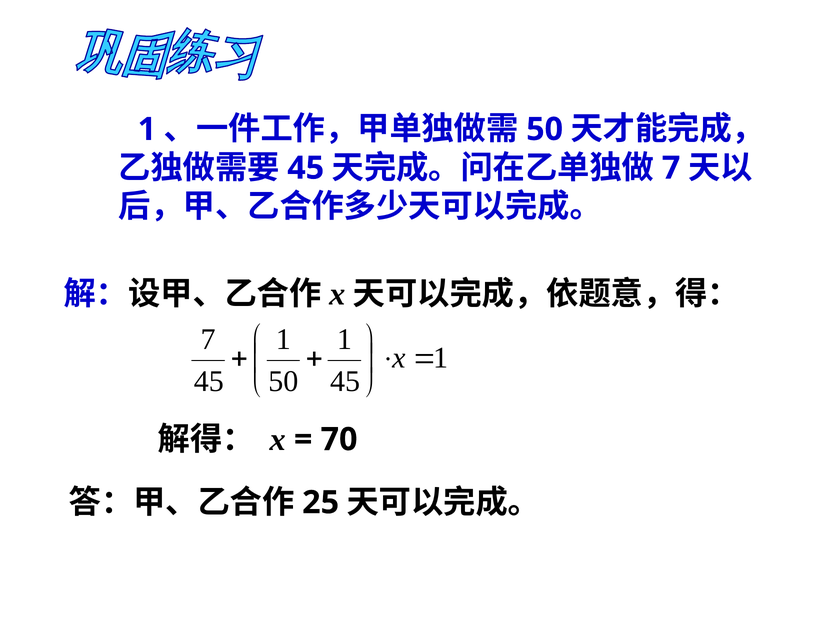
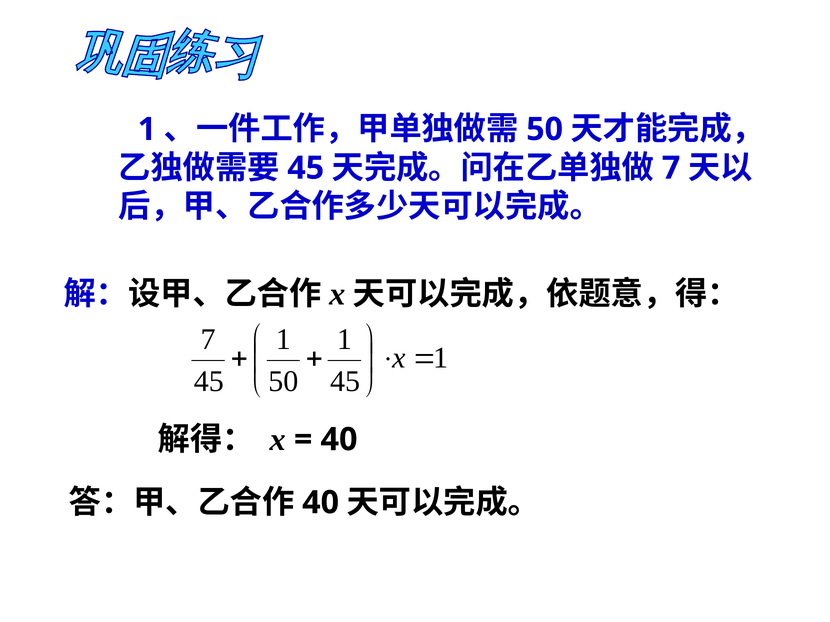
70 at (339, 440): 70 -> 40
25 at (321, 503): 25 -> 40
